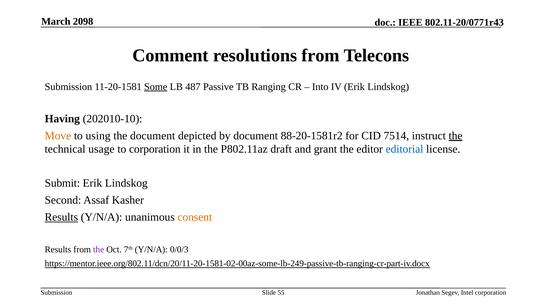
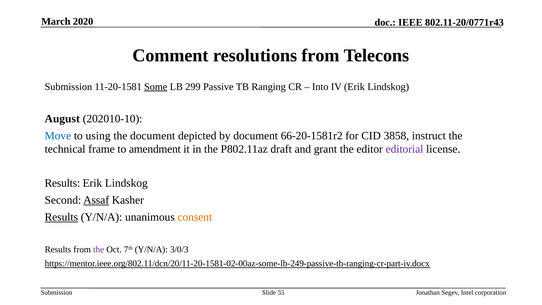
2098: 2098 -> 2020
487: 487 -> 299
Having: Having -> August
Move colour: orange -> blue
88-20-1581r2: 88-20-1581r2 -> 66-20-1581r2
7514: 7514 -> 3858
the at (456, 136) underline: present -> none
usage: usage -> frame
to corporation: corporation -> amendment
editorial colour: blue -> purple
Submit at (62, 183): Submit -> Results
Assaf underline: none -> present
0/0/3: 0/0/3 -> 3/0/3
